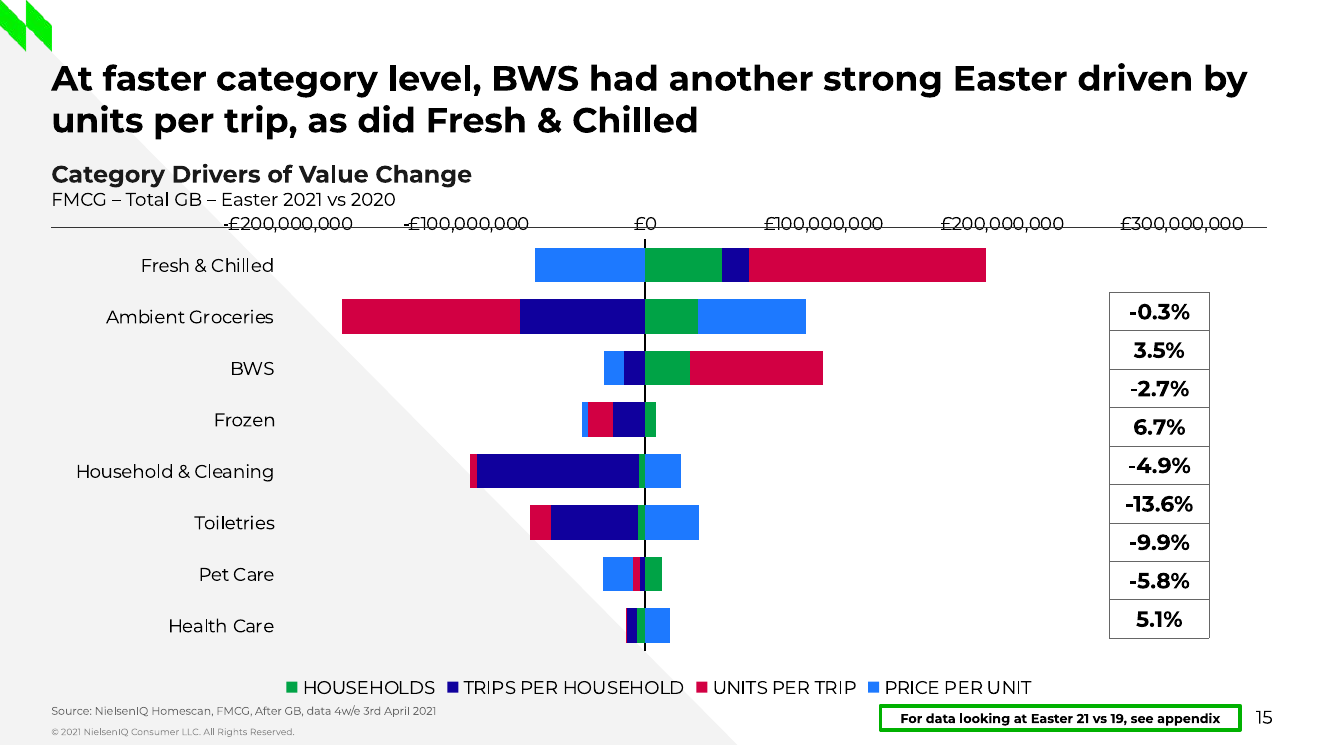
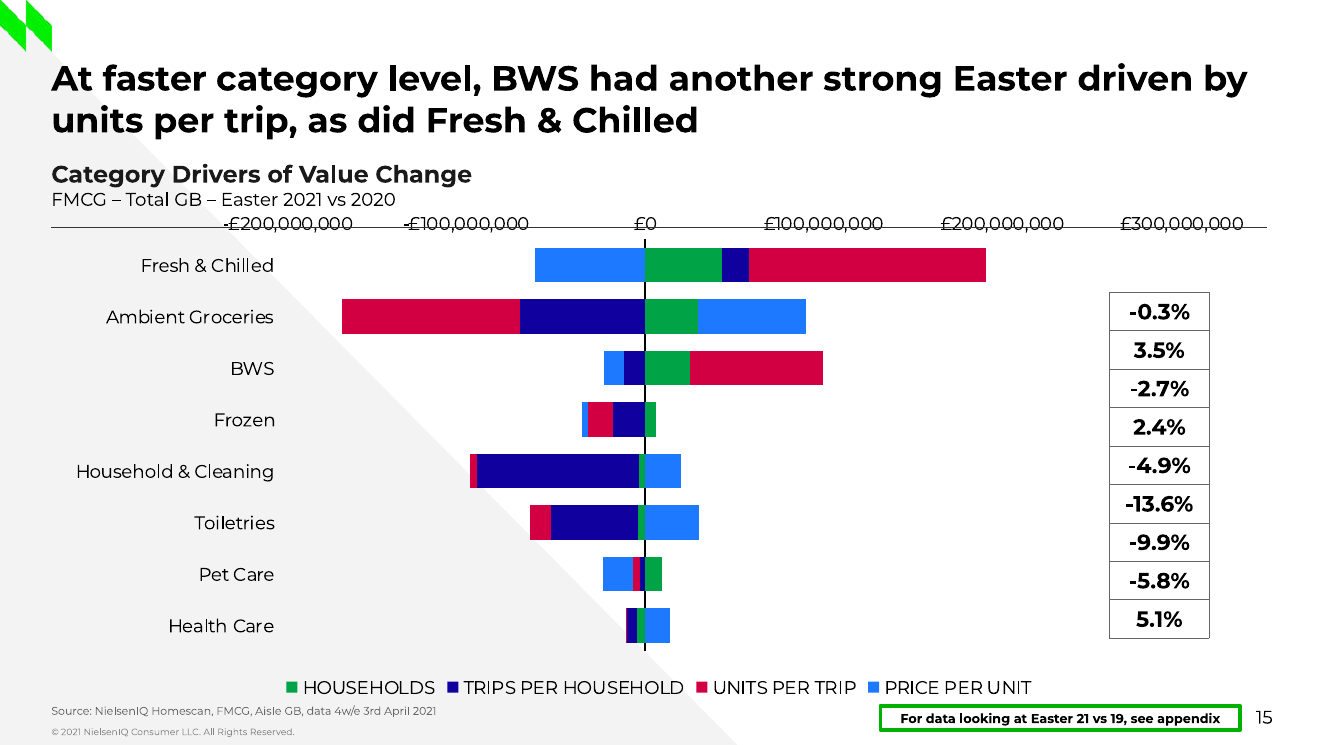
6.7%: 6.7% -> 2.4%
After: After -> Aisle
